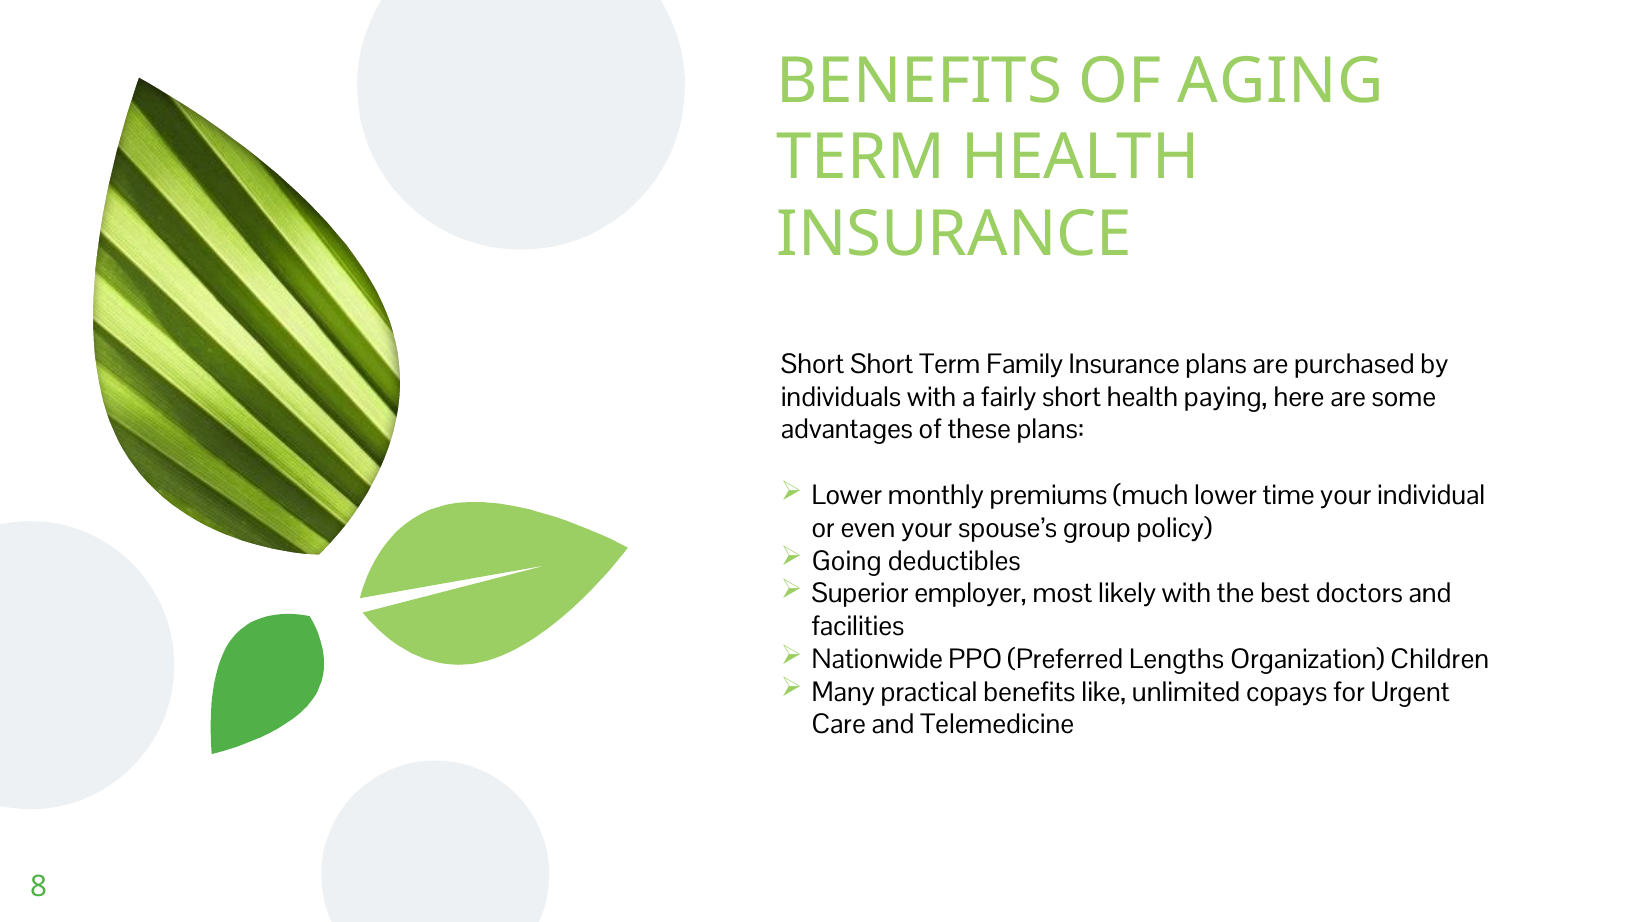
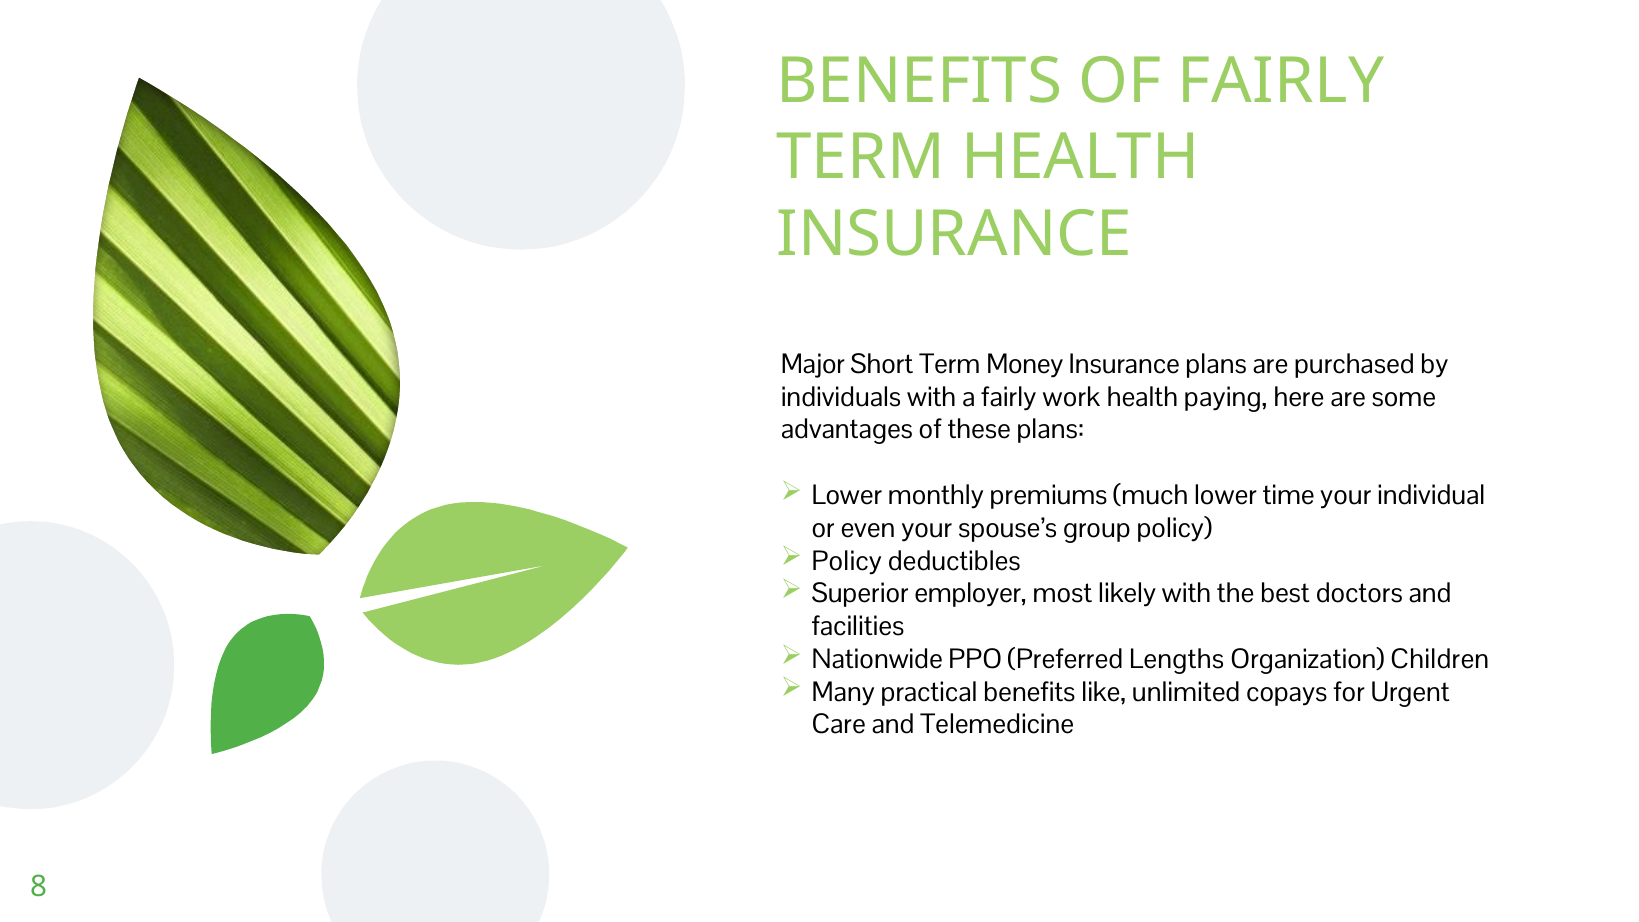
OF AGING: AGING -> FAIRLY
Short at (813, 364): Short -> Major
Family: Family -> Money
fairly short: short -> work
Going at (847, 561): Going -> Policy
